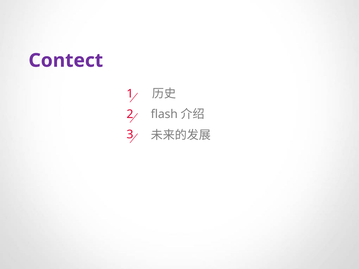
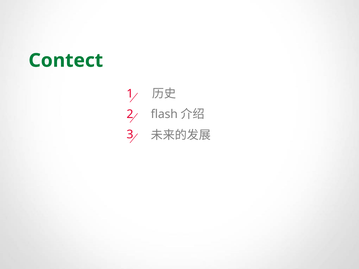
Contect colour: purple -> green
